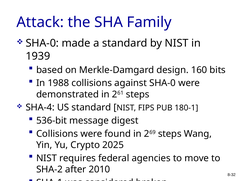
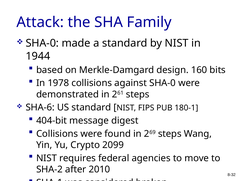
1939: 1939 -> 1944
1988: 1988 -> 1978
SHA-4: SHA-4 -> SHA-6
536-bit: 536-bit -> 404-bit
2025: 2025 -> 2099
